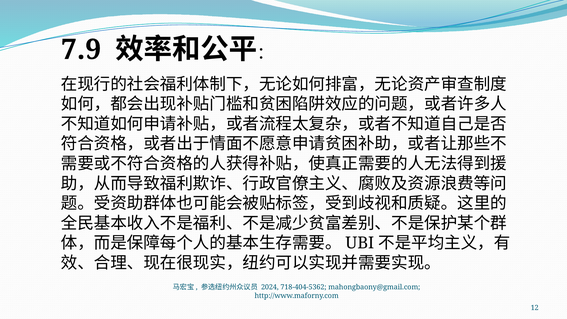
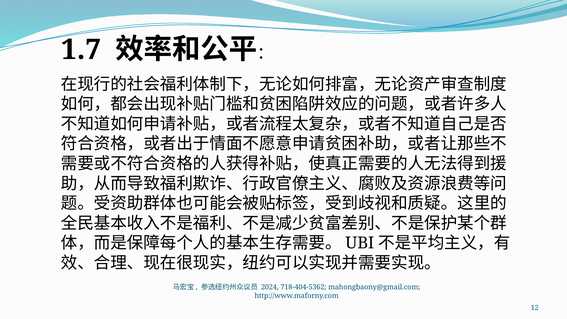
7.9: 7.9 -> 1.7
